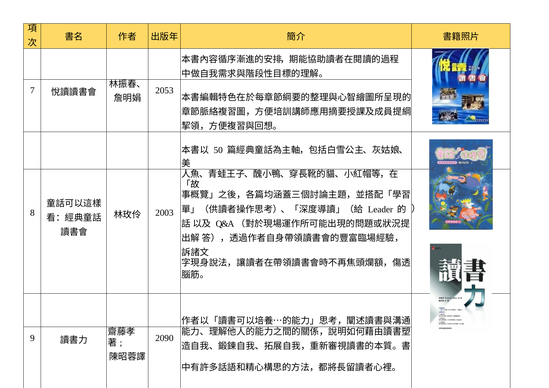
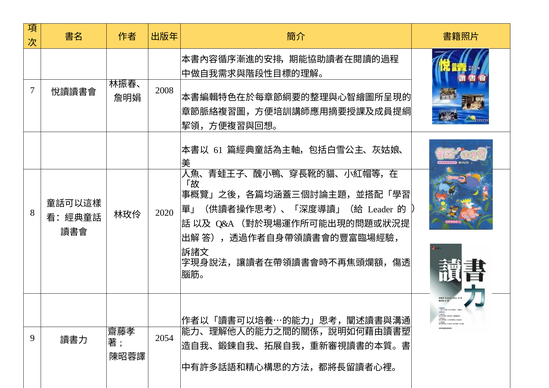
2053: 2053 -> 2008
50: 50 -> 61
2003: 2003 -> 2020
2090: 2090 -> 2054
